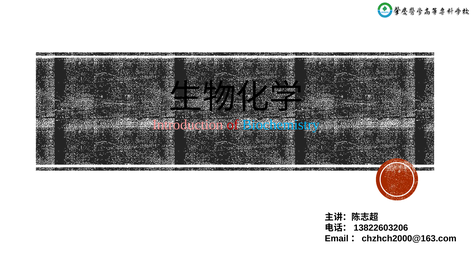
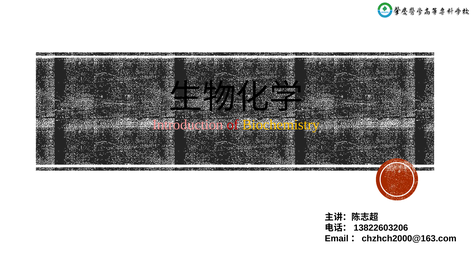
Biochemistry colour: light blue -> yellow
